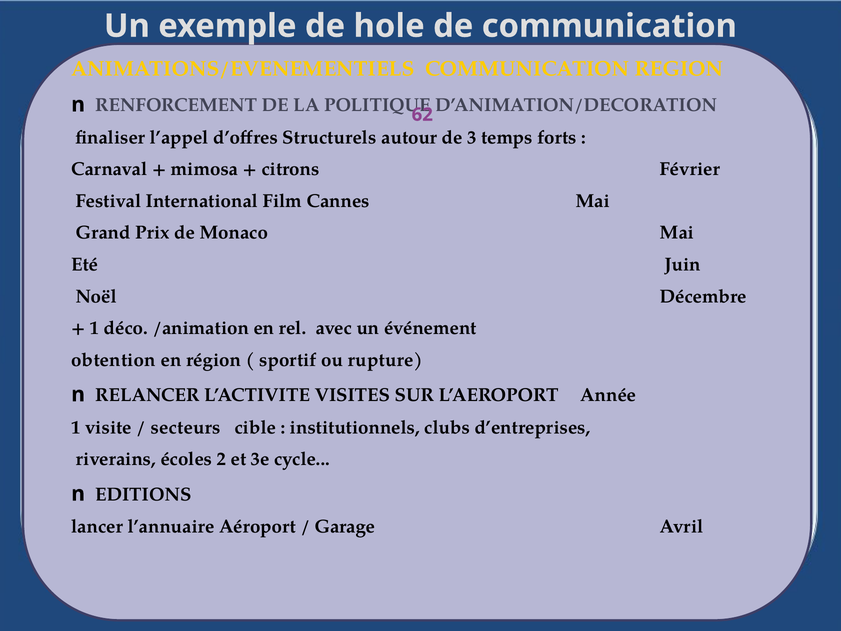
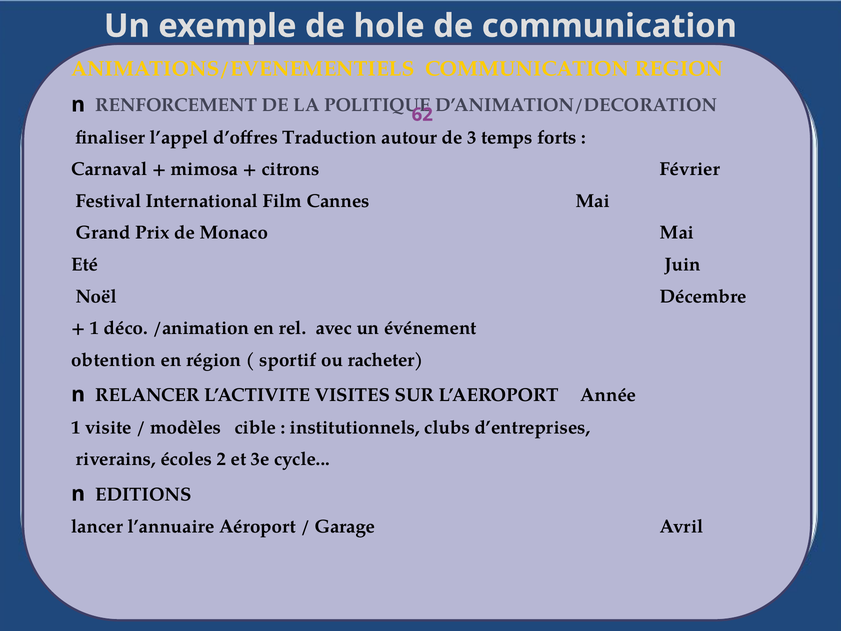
Structurels: Structurels -> Traduction
rupture: rupture -> racheter
secteurs: secteurs -> modèles
